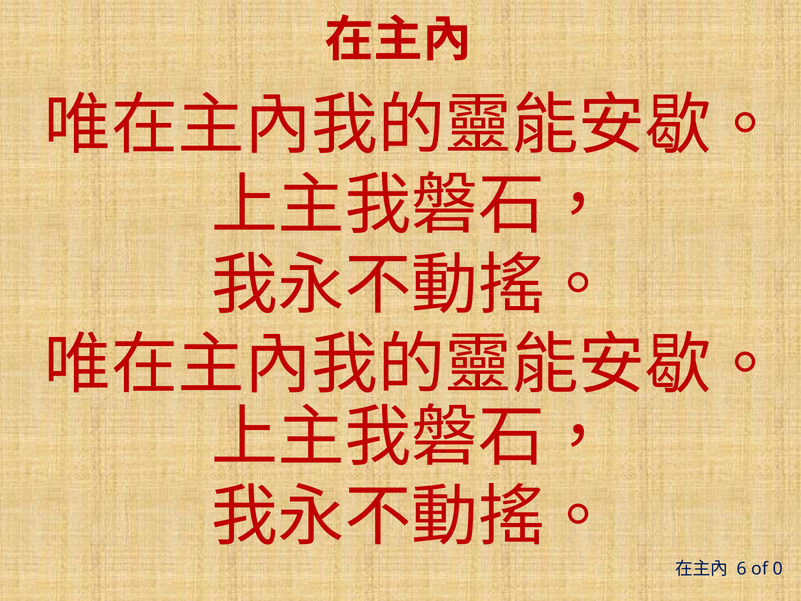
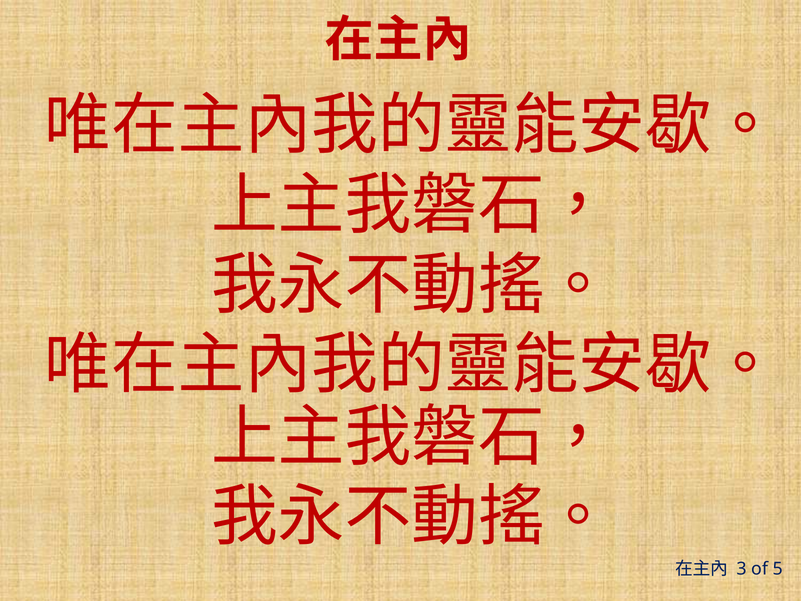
6: 6 -> 3
0: 0 -> 5
